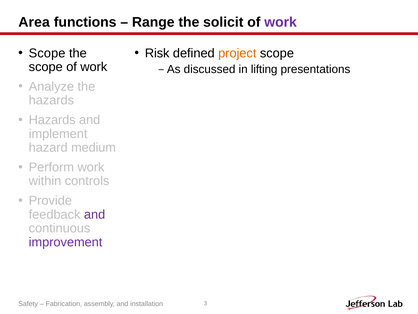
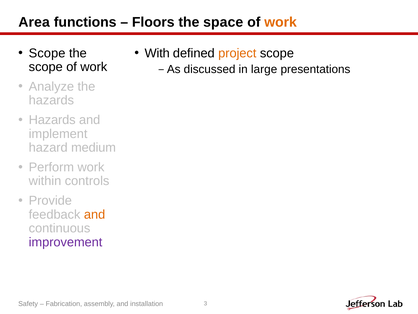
Range: Range -> Floors
solicit: solicit -> space
work at (281, 22) colour: purple -> orange
Risk: Risk -> With
lifting: lifting -> large
and at (95, 214) colour: purple -> orange
